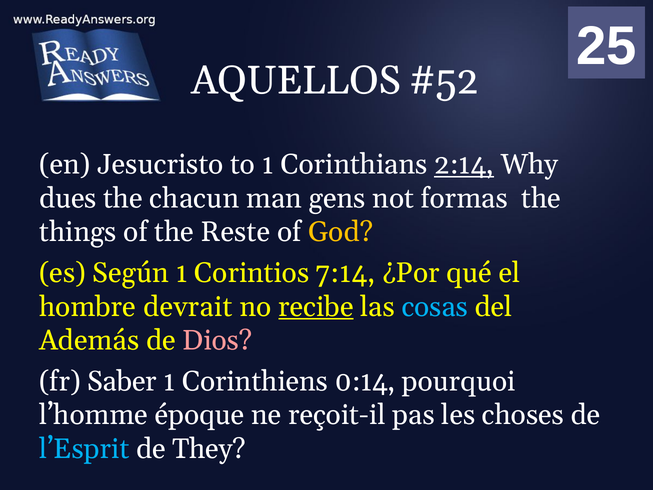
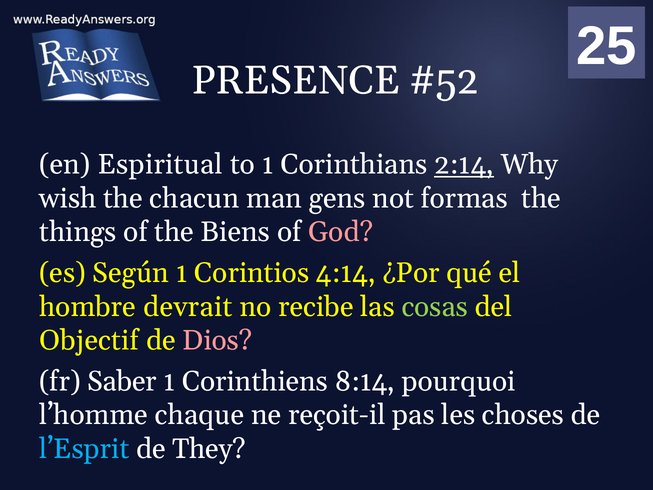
AQUELLOS: AQUELLOS -> PRESENCE
Jesucristo: Jesucristo -> Espiritual
dues: dues -> wish
Reste: Reste -> Biens
God colour: yellow -> pink
7:14: 7:14 -> 4:14
recibe underline: present -> none
cosas colour: light blue -> light green
Además: Además -> Objectif
0:14: 0:14 -> 8:14
époque: époque -> chaque
